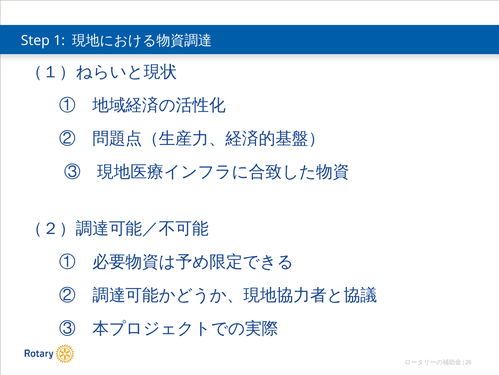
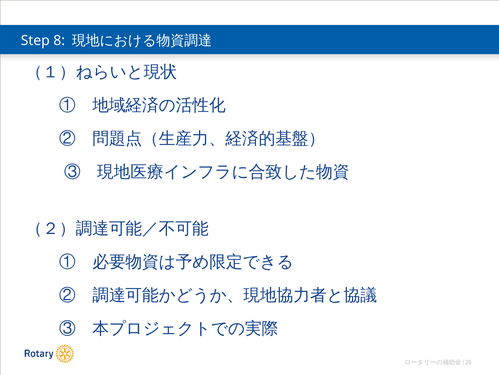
1: 1 -> 8
